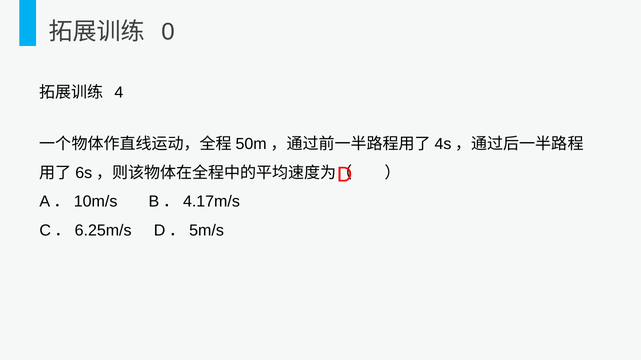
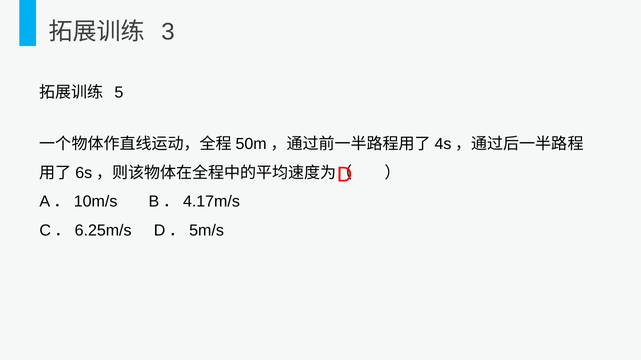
0: 0 -> 3
4: 4 -> 5
